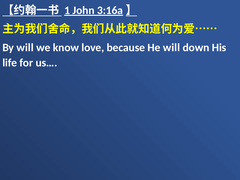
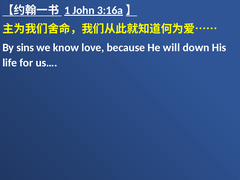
By will: will -> sins
